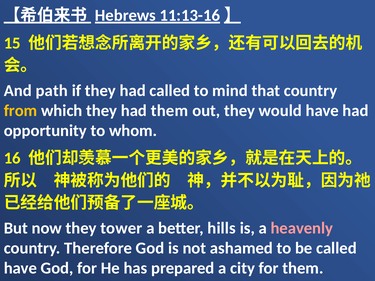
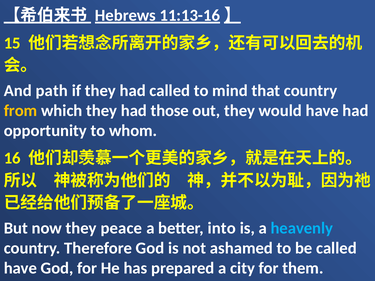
had them: them -> those
tower: tower -> peace
hills: hills -> into
heavenly colour: pink -> light blue
